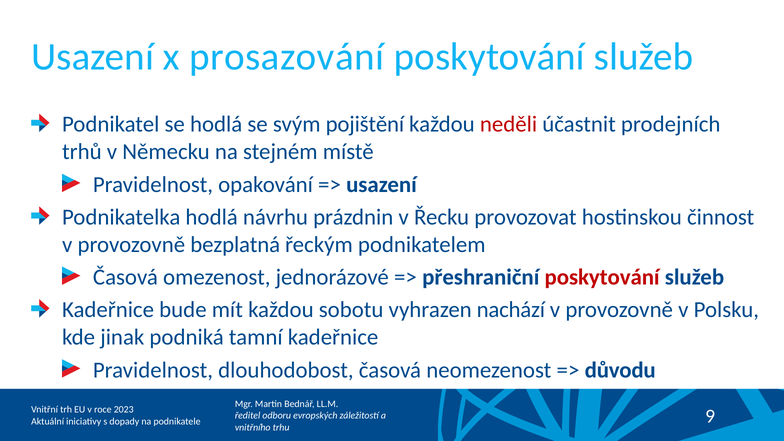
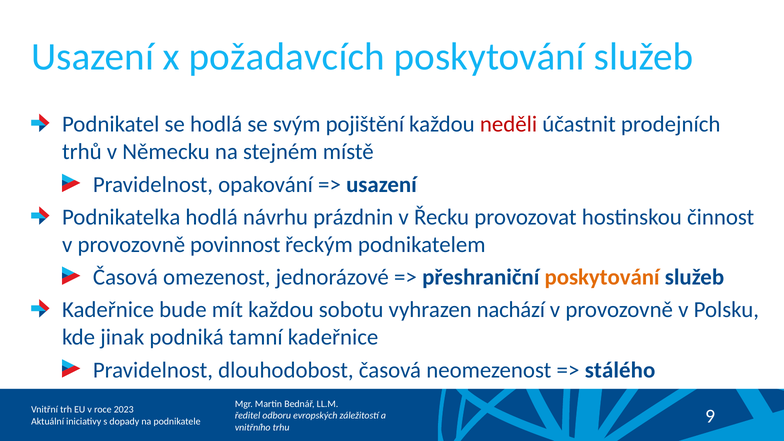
prosazování: prosazování -> požadavcích
bezplatná: bezplatná -> povinnost
poskytování at (602, 277) colour: red -> orange
důvodu: důvodu -> stálého
